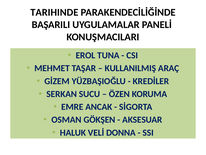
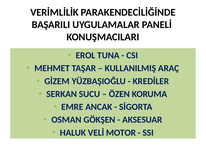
TARIHINDE: TARIHINDE -> VERİMLİLİK
DONNA: DONNA -> MOTOR
